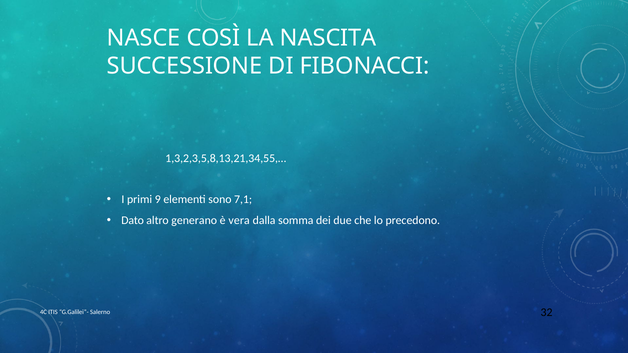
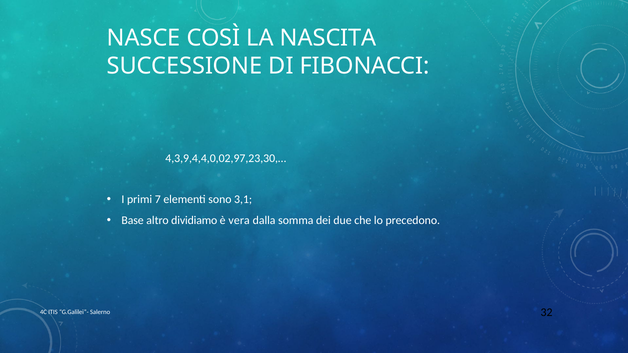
1,3,2,3,5,8,13,21,34,55,…: 1,3,2,3,5,8,13,21,34,55,… -> 4,3,9,4,4,0,02,97,23,30,…
9: 9 -> 7
7,1: 7,1 -> 3,1
Dato: Dato -> Base
generano: generano -> dividiamo
